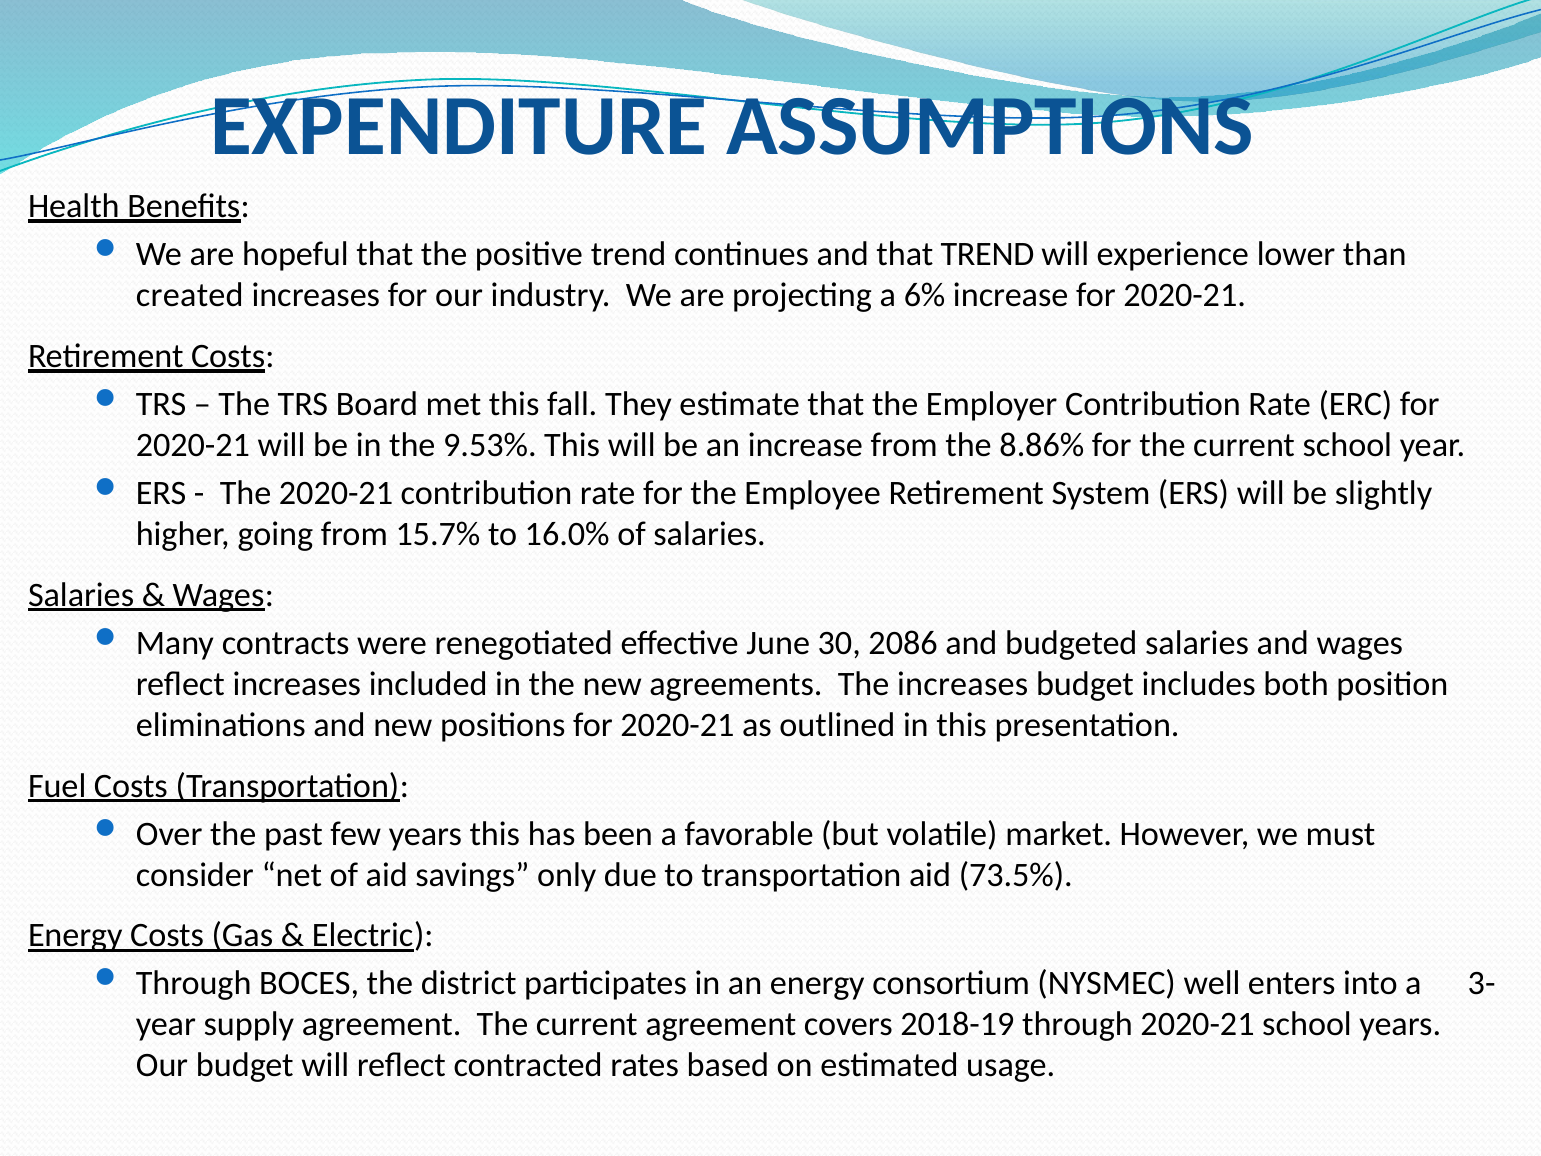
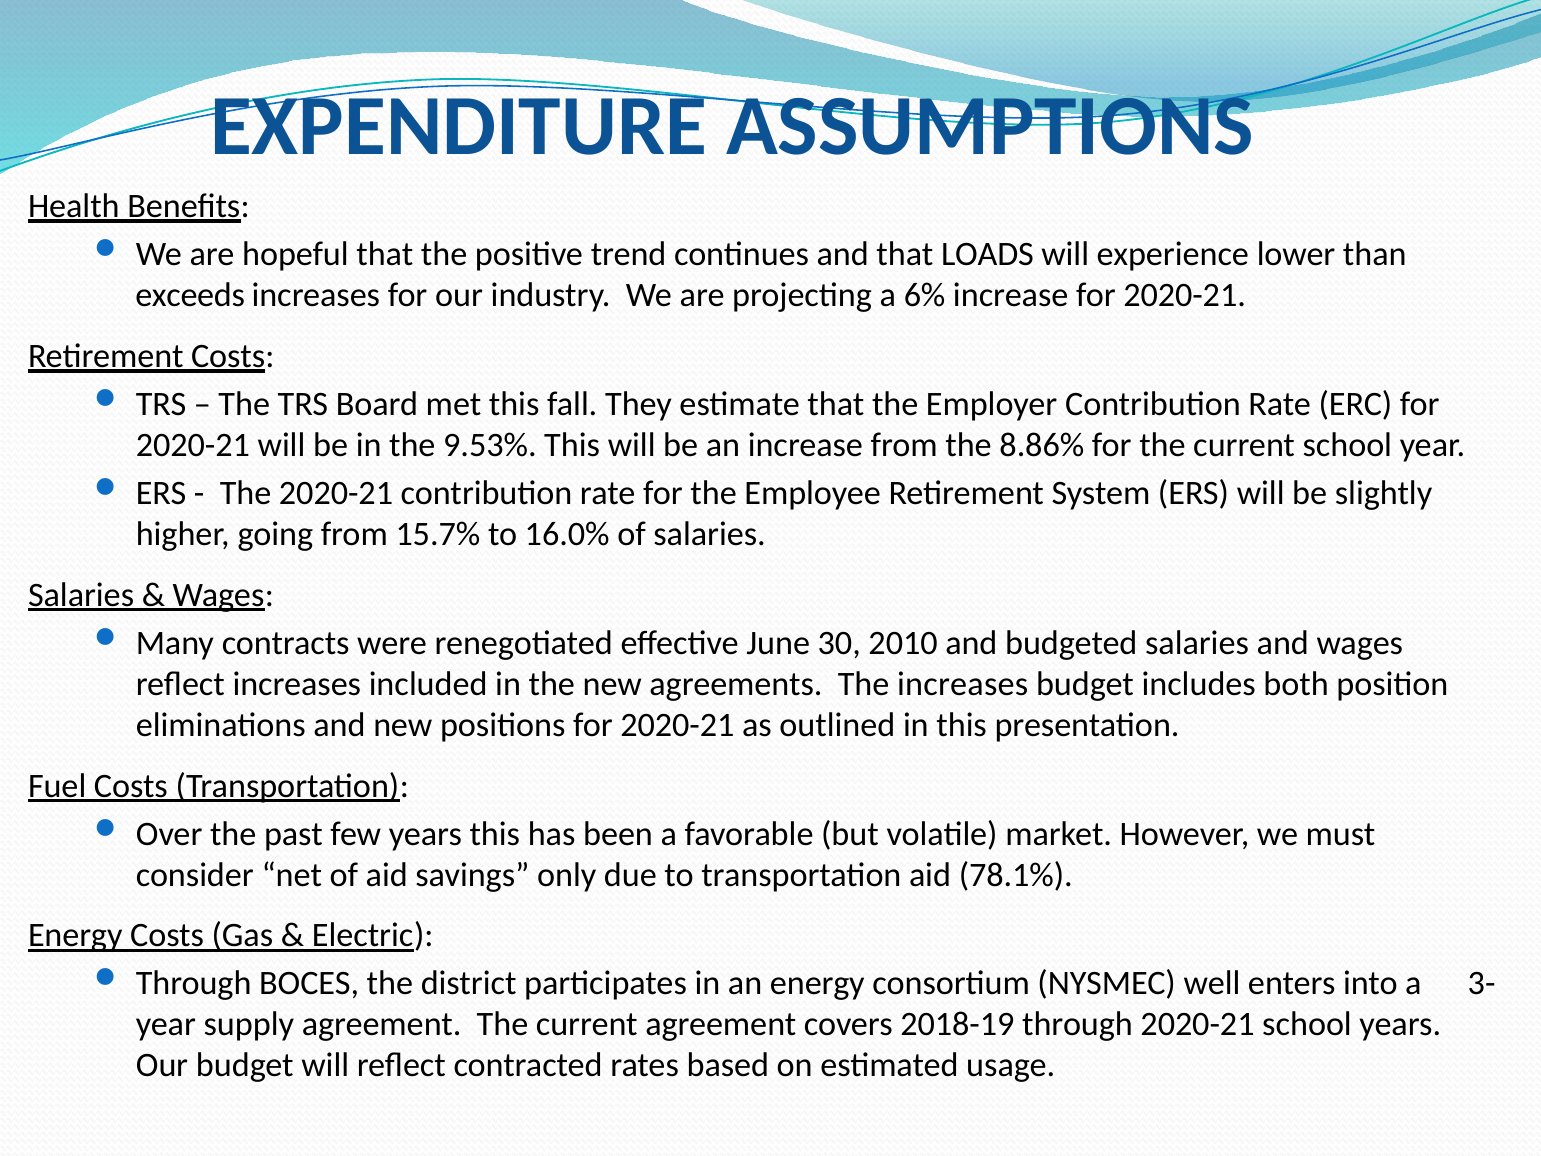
that TREND: TREND -> LOADS
created: created -> exceeds
2086: 2086 -> 2010
73.5%: 73.5% -> 78.1%
